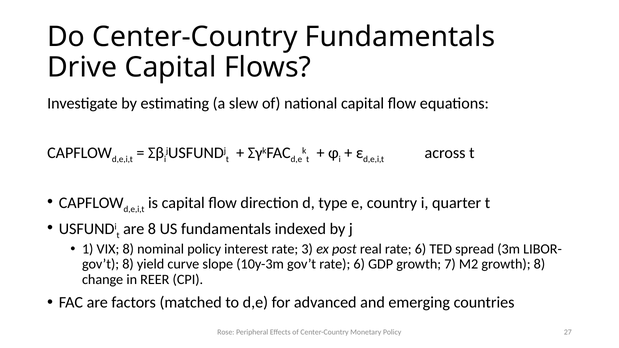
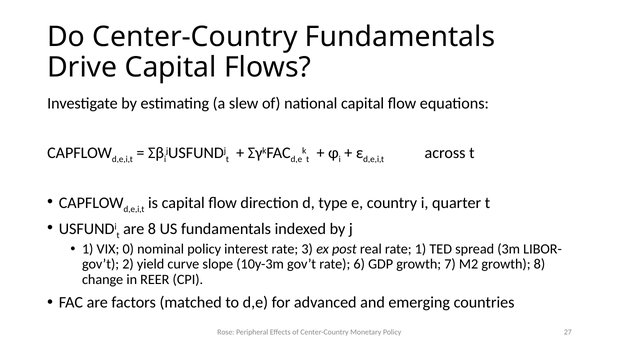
VIX 8: 8 -> 0
real rate 6: 6 -> 1
gov’t 8: 8 -> 2
